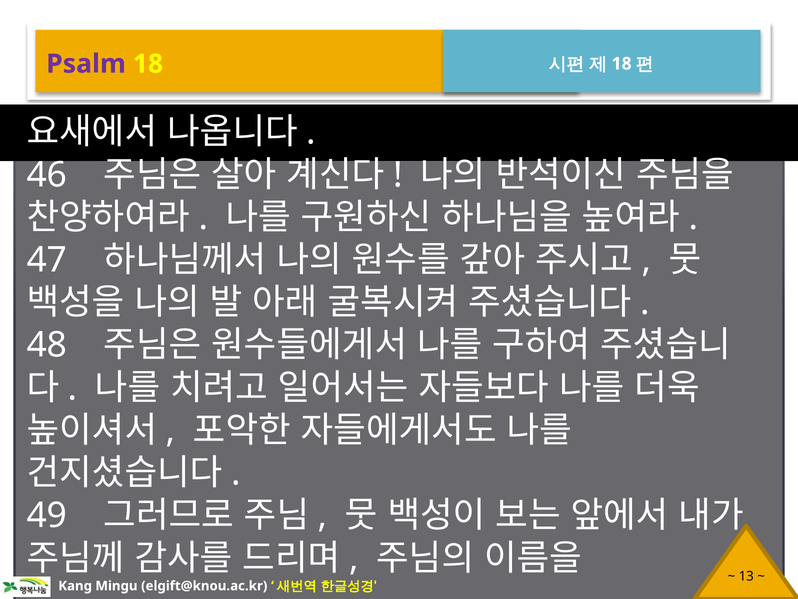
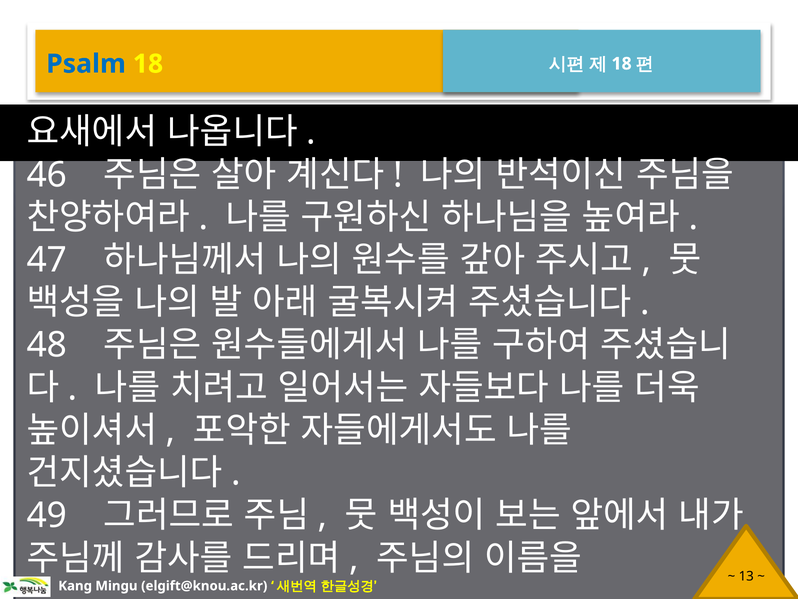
Psalm colour: purple -> blue
